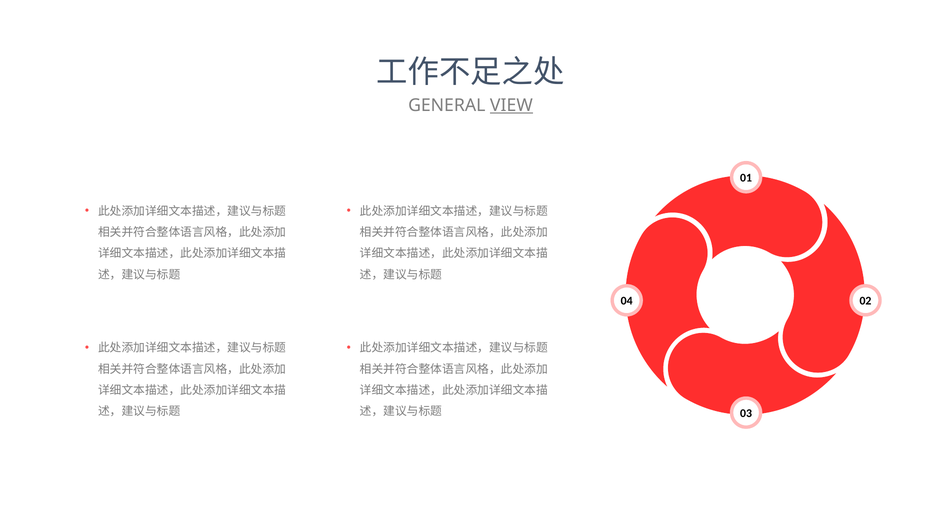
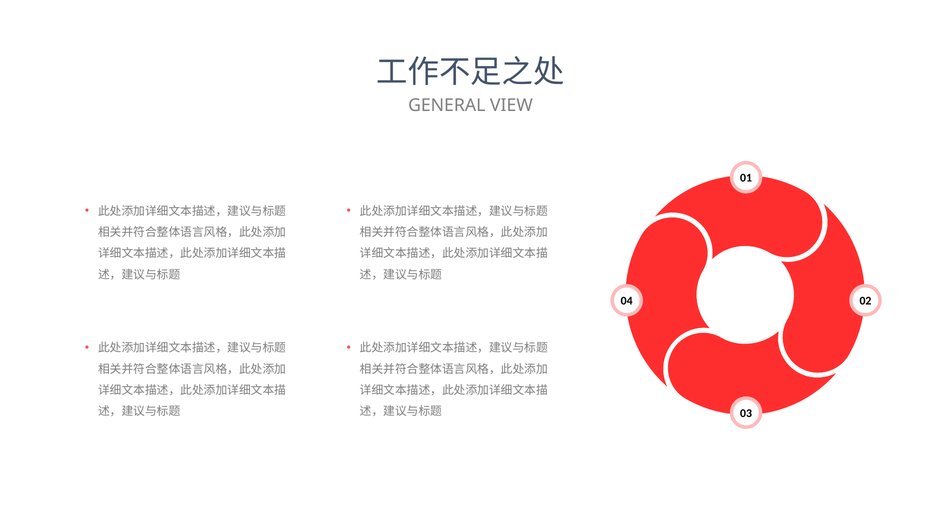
VIEW underline: present -> none
